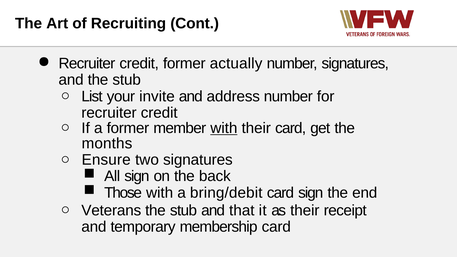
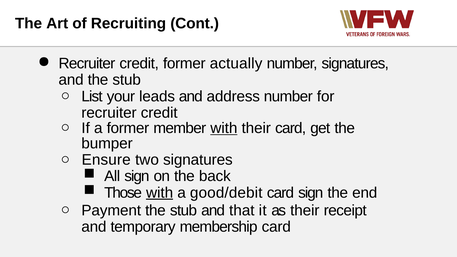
invite: invite -> leads
months: months -> bumper
with at (160, 193) underline: none -> present
bring/debit: bring/debit -> good/debit
Veterans: Veterans -> Payment
